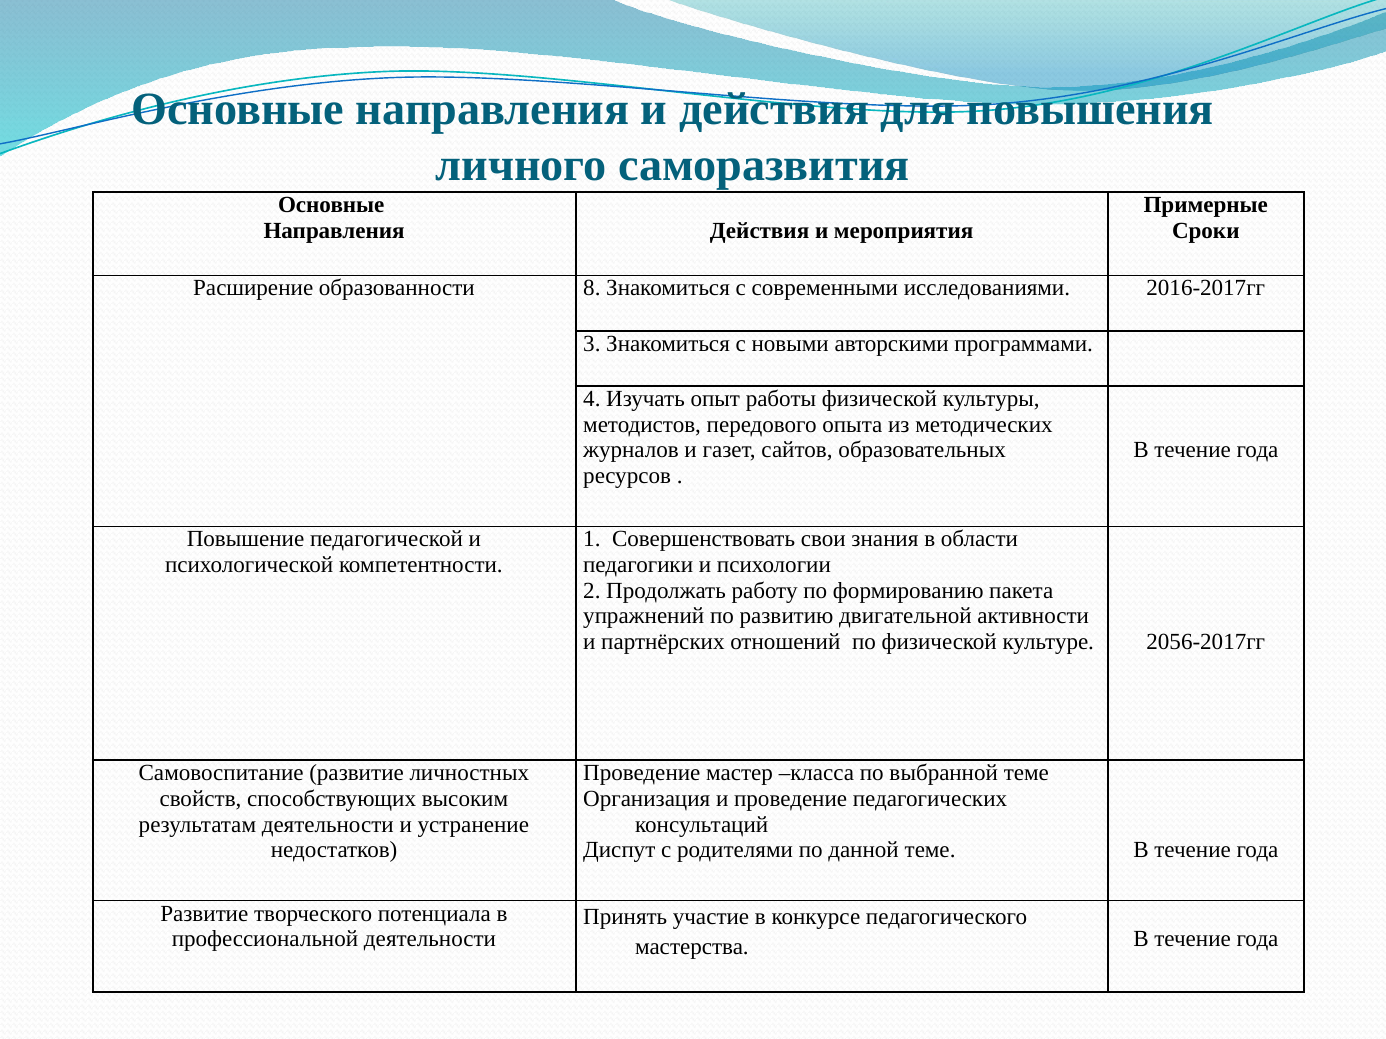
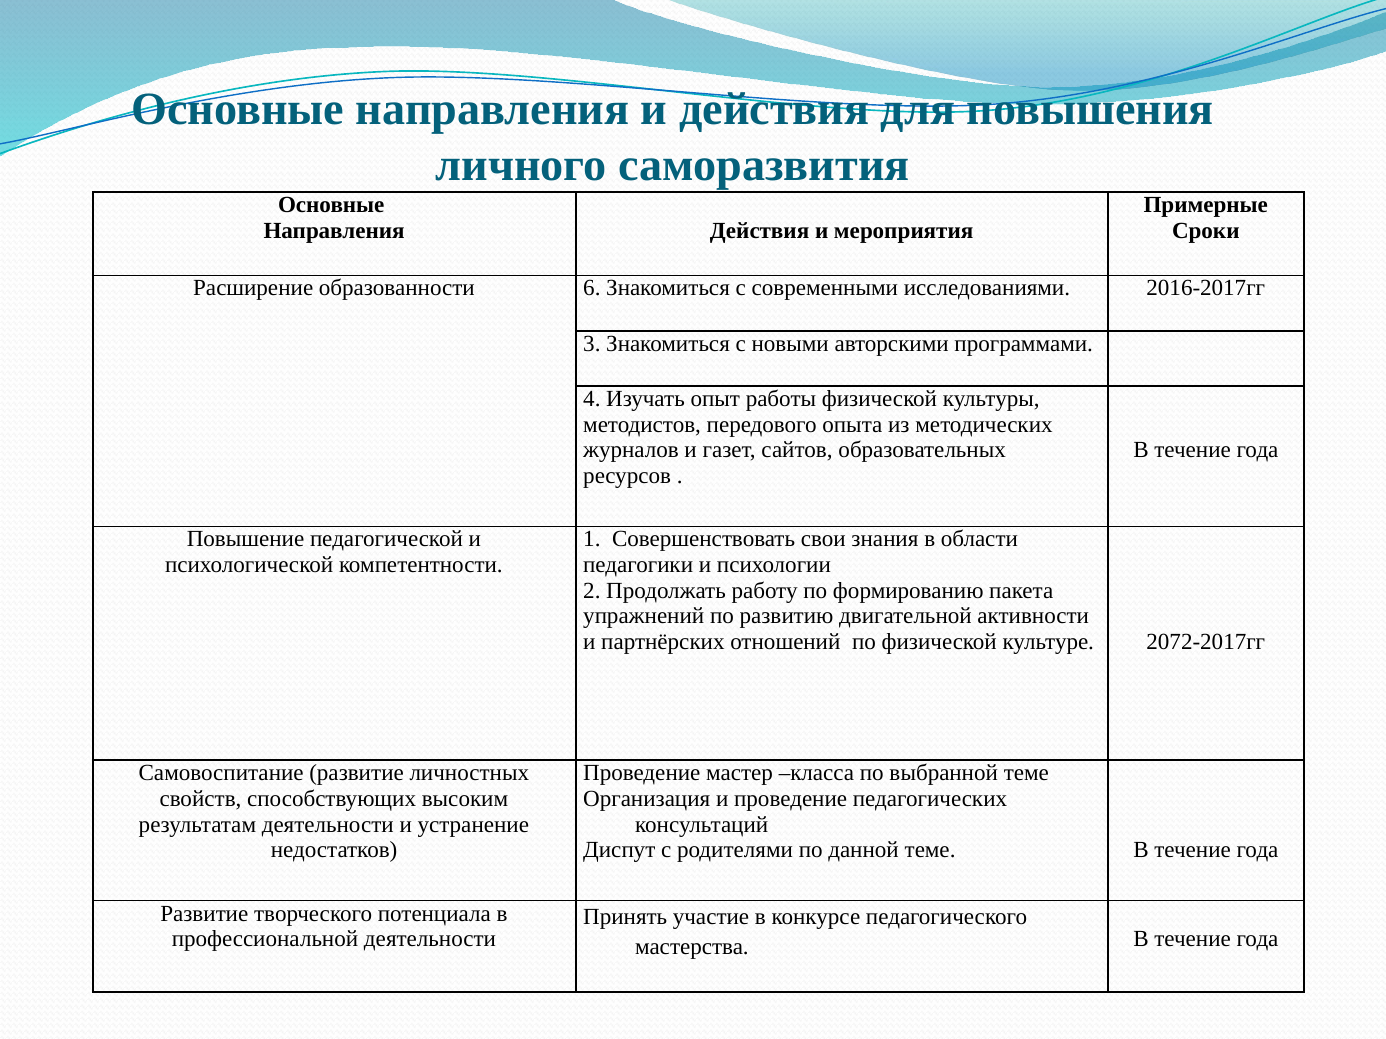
8: 8 -> 6
2056-2017гг: 2056-2017гг -> 2072-2017гг
